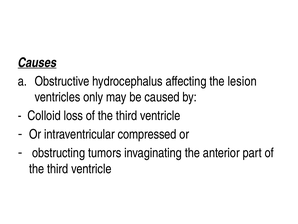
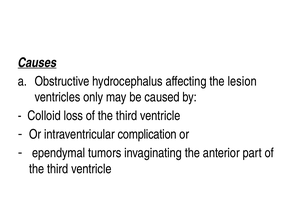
compressed: compressed -> complication
obstructing: obstructing -> ependymal
